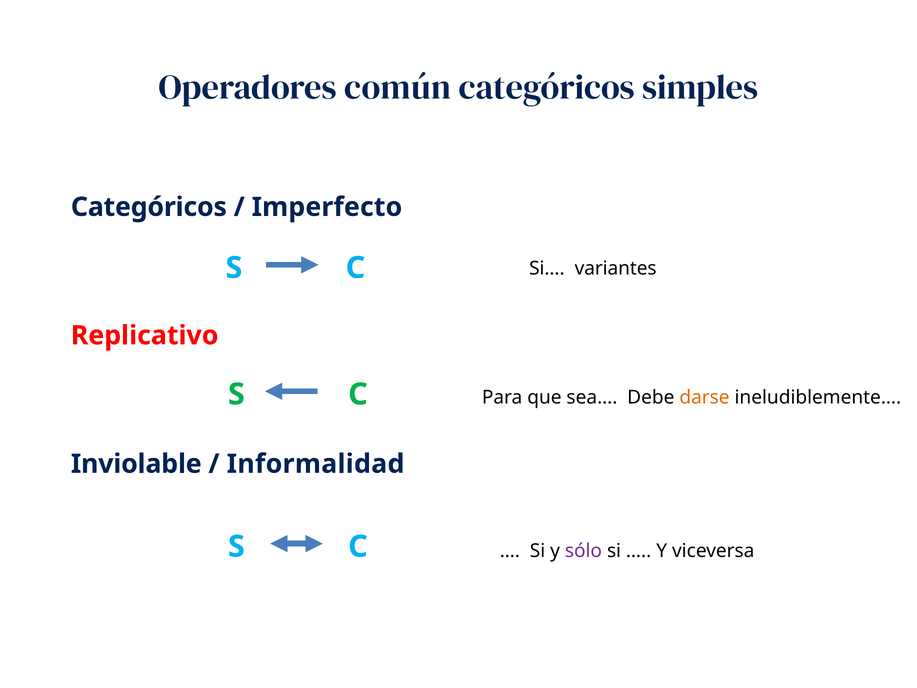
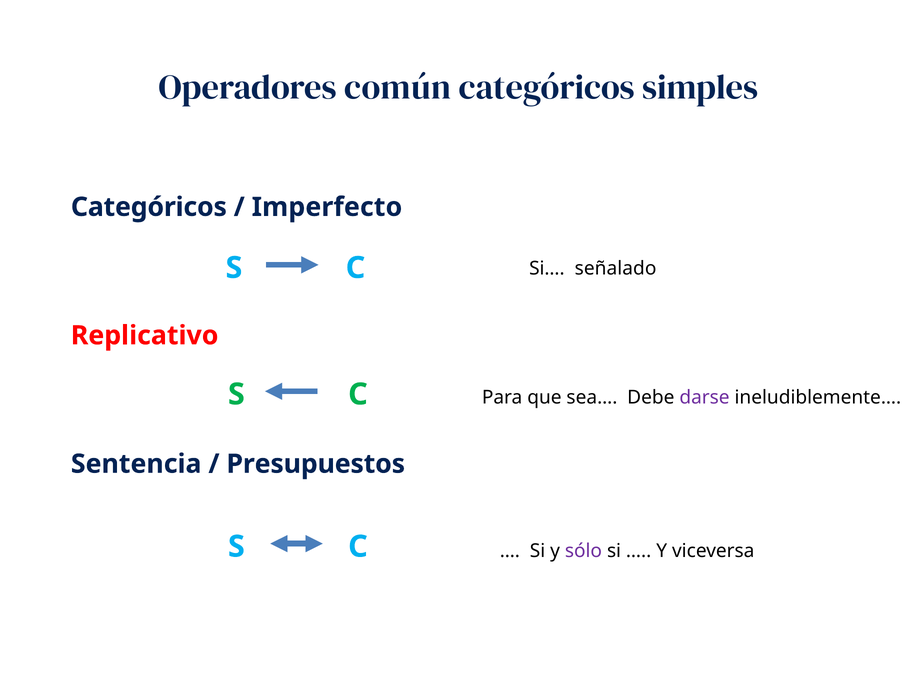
variantes: variantes -> señalado
darse colour: orange -> purple
Inviolable: Inviolable -> Sentencia
Informalidad: Informalidad -> Presupuestos
